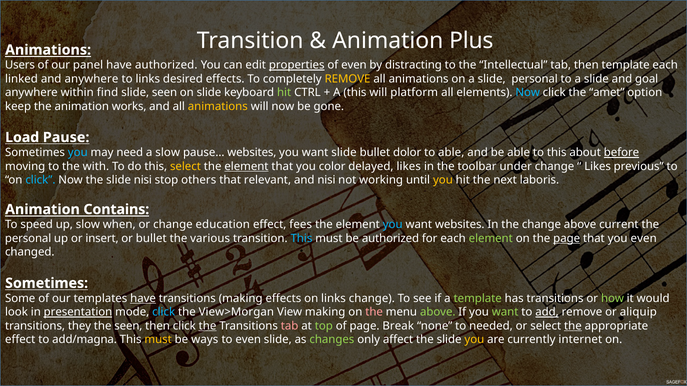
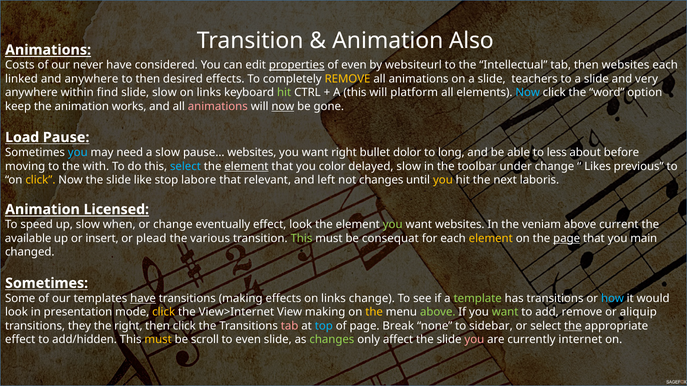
Plus: Plus -> Also
Users: Users -> Costs
panel: panel -> never
have authorized: authorized -> considered
distracting: distracting -> websiteurl
then template: template -> websites
to links: links -> then
slide personal: personal -> teachers
goal: goal -> very
slide seen: seen -> slow
slide at (209, 93): slide -> links
amet: amet -> word
animations at (218, 106) colour: yellow -> pink
now at (283, 106) underline: none -> present
want slide: slide -> right
to able: able -> long
to this: this -> less
before underline: present -> none
select at (185, 167) colour: yellow -> light blue
delayed likes: likes -> slow
click at (40, 180) colour: light blue -> yellow
slide nisi: nisi -> like
others: others -> labore
and nisi: nisi -> left
not working: working -> changes
Contains: Contains -> Licensed
education: education -> eventually
effect fees: fees -> look
you at (393, 225) colour: light blue -> light green
the change: change -> veniam
personal at (28, 239): personal -> available
or bullet: bullet -> plead
This at (301, 239) colour: light blue -> light green
be authorized: authorized -> consequat
element at (491, 239) colour: light green -> yellow
you even: even -> main
how colour: light green -> light blue
presentation underline: present -> none
click at (164, 312) colour: light blue -> yellow
View>Morgan: View>Morgan -> View>Internet
the at (374, 312) colour: pink -> yellow
add underline: present -> none
the seen: seen -> right
the at (208, 326) underline: present -> none
top colour: light green -> light blue
needed: needed -> sidebar
add/magna: add/magna -> add/hidden
ways: ways -> scroll
you at (474, 340) colour: yellow -> pink
